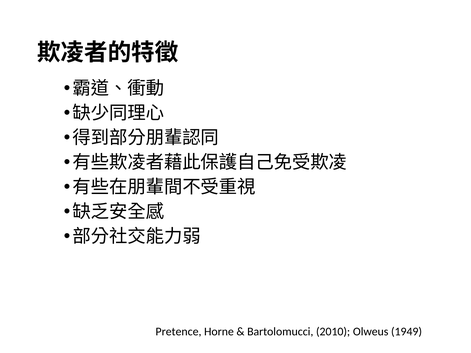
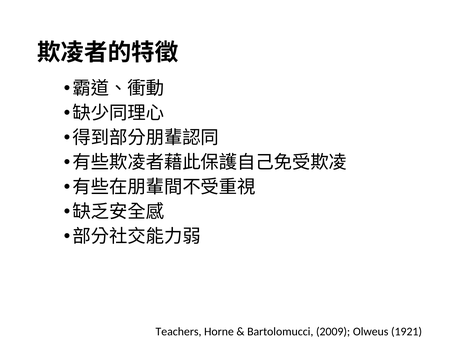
Pretence: Pretence -> Teachers
2010: 2010 -> 2009
1949: 1949 -> 1921
